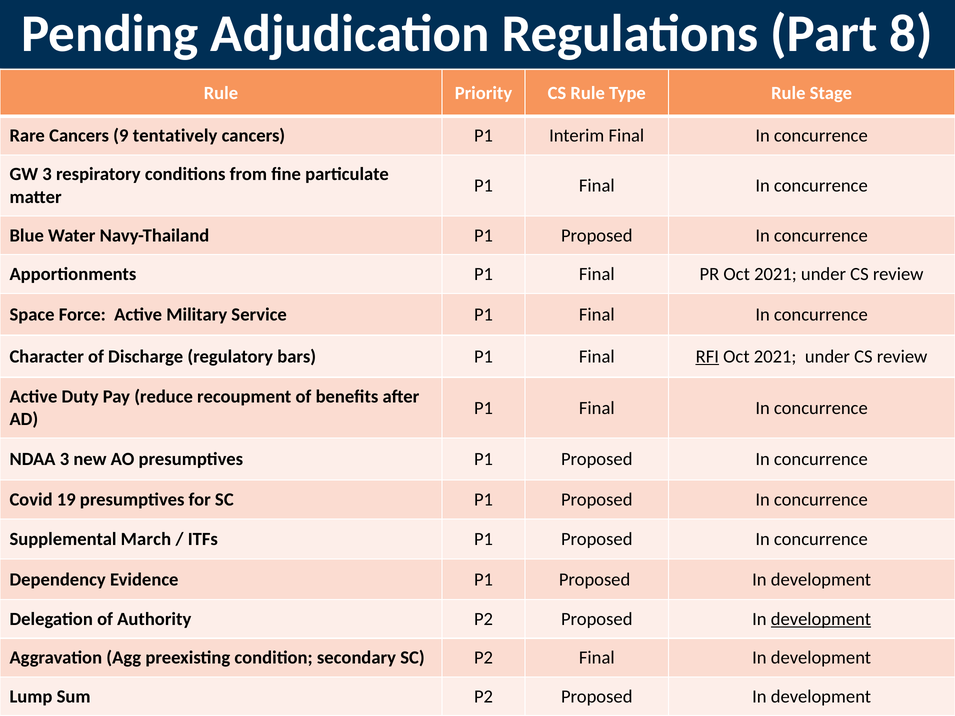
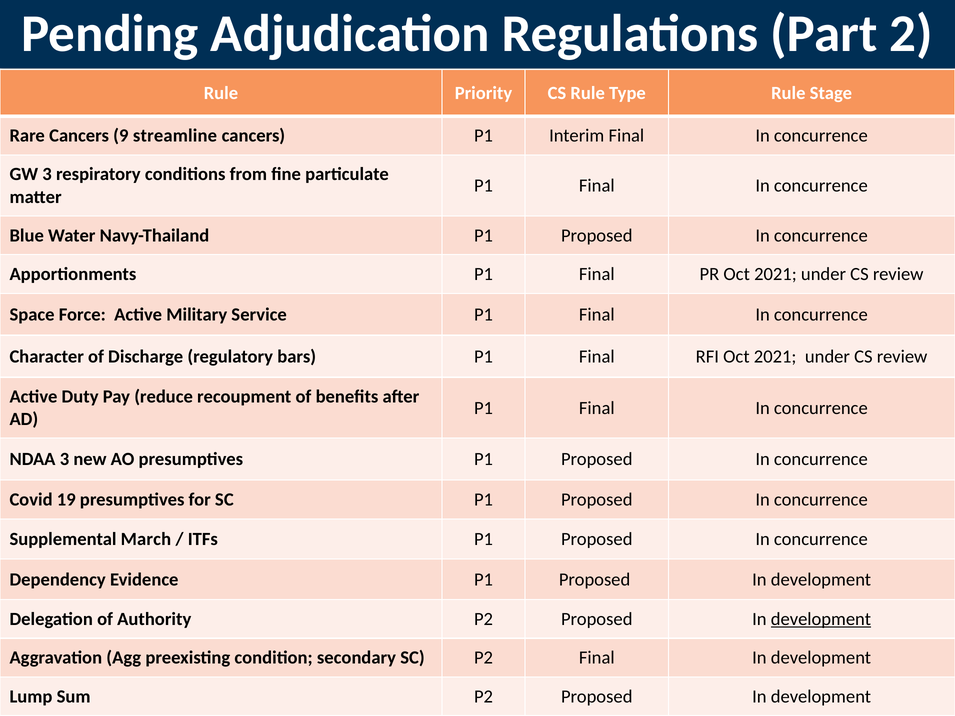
8: 8 -> 2
tentatively: tentatively -> streamline
RFI underline: present -> none
